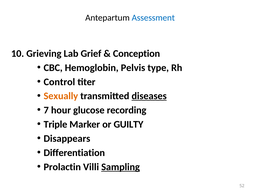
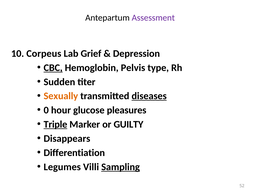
Assessment colour: blue -> purple
Grieving: Grieving -> Corpeus
Conception: Conception -> Depression
CBC underline: none -> present
Control: Control -> Sudden
7: 7 -> 0
recording: recording -> pleasures
Triple underline: none -> present
Prolactin: Prolactin -> Legumes
